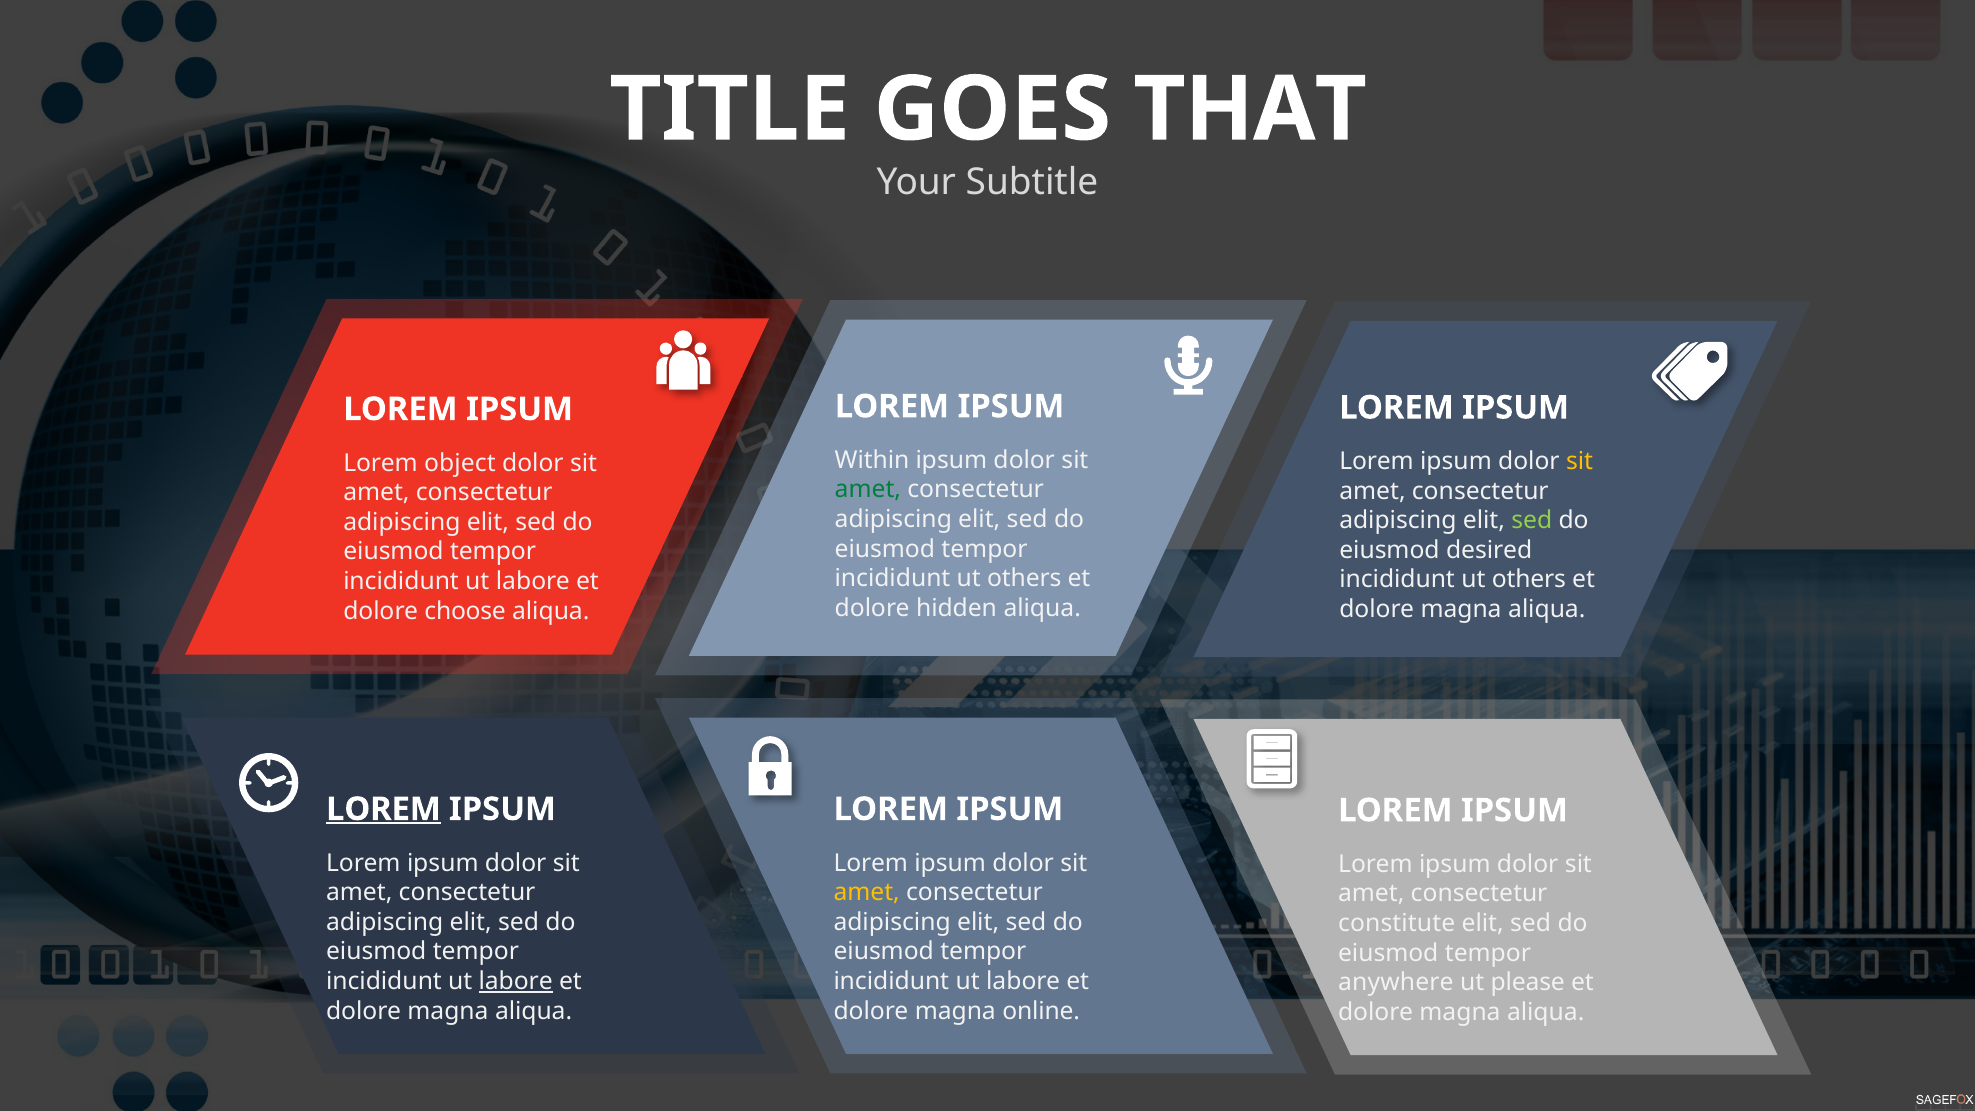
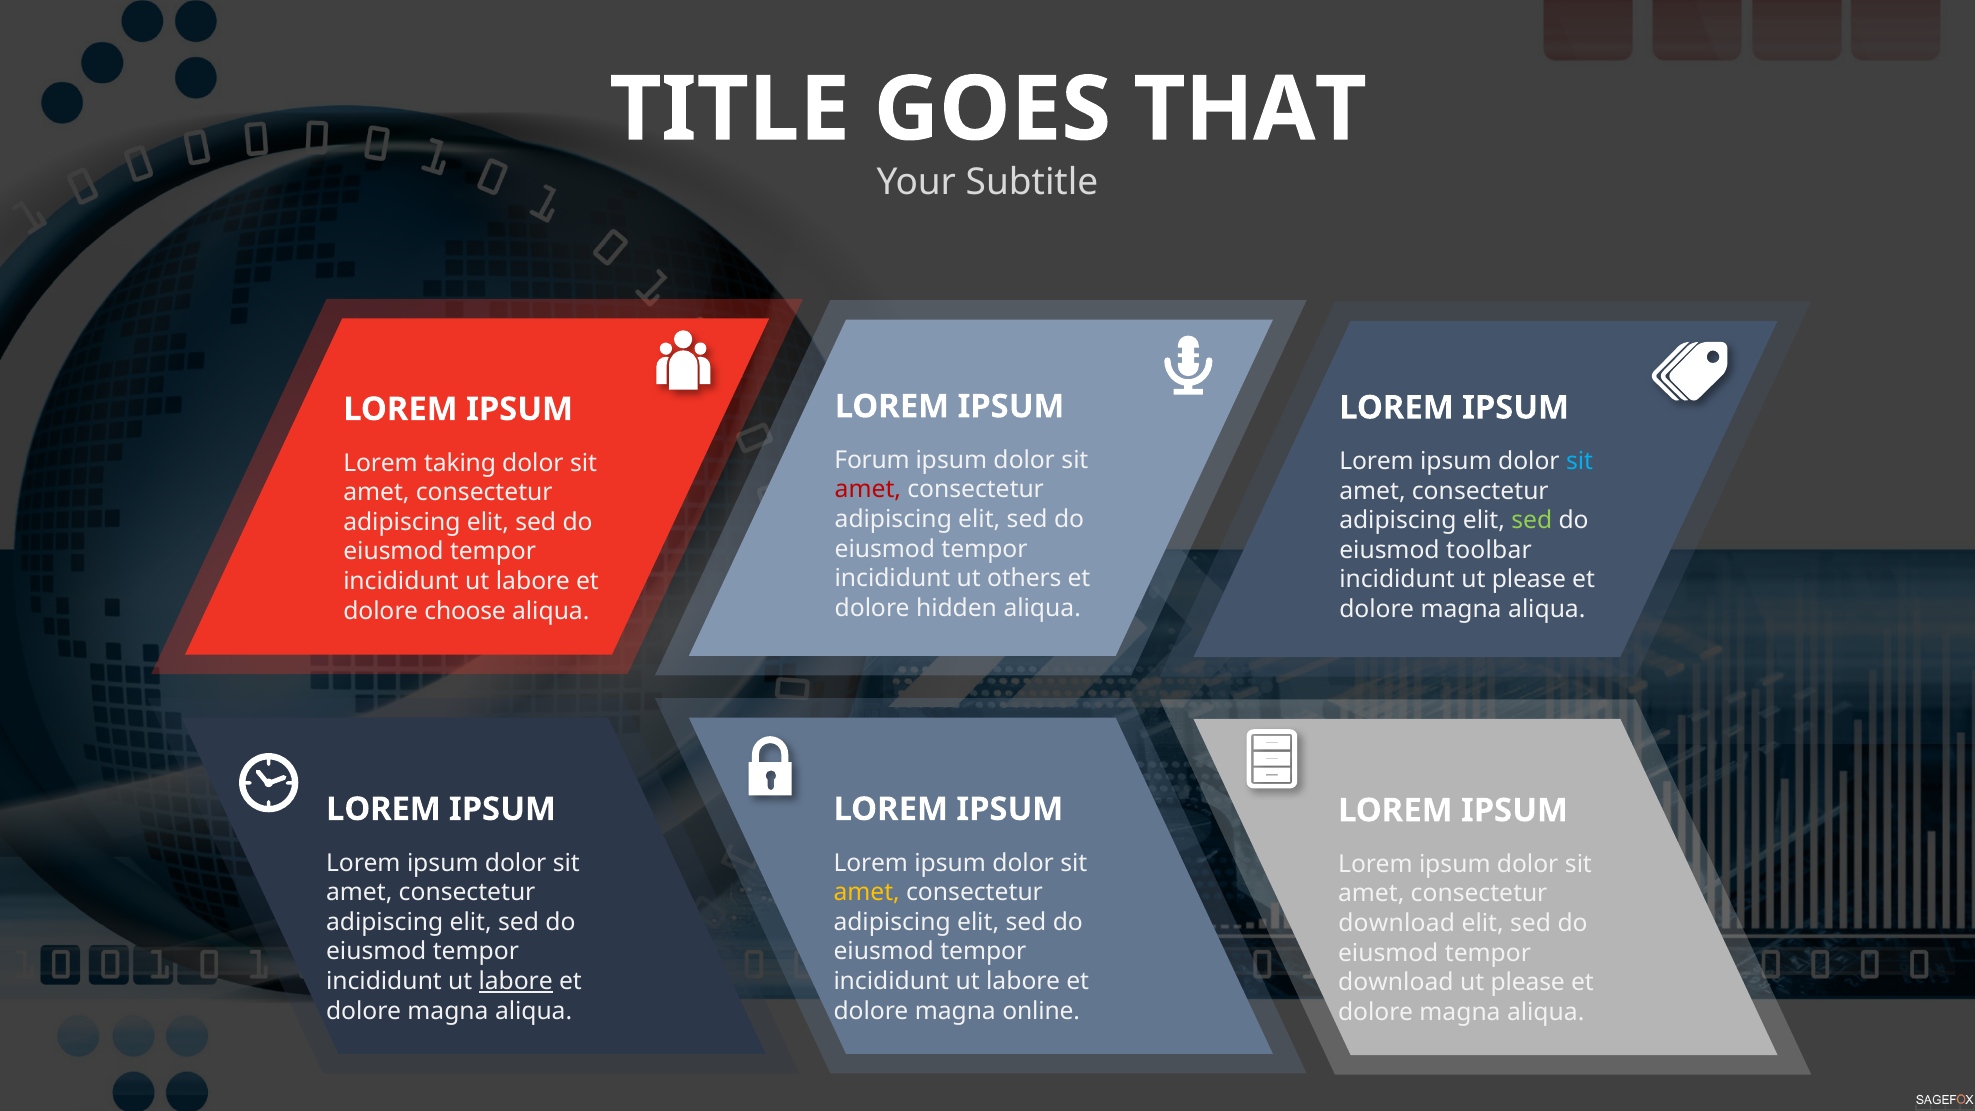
Within: Within -> Forum
sit at (1580, 461) colour: yellow -> light blue
object: object -> taking
amet at (868, 490) colour: green -> red
desired: desired -> toolbar
others at (1529, 580): others -> please
LOREM at (383, 809) underline: present -> none
constitute at (1397, 923): constitute -> download
anywhere at (1396, 983): anywhere -> download
